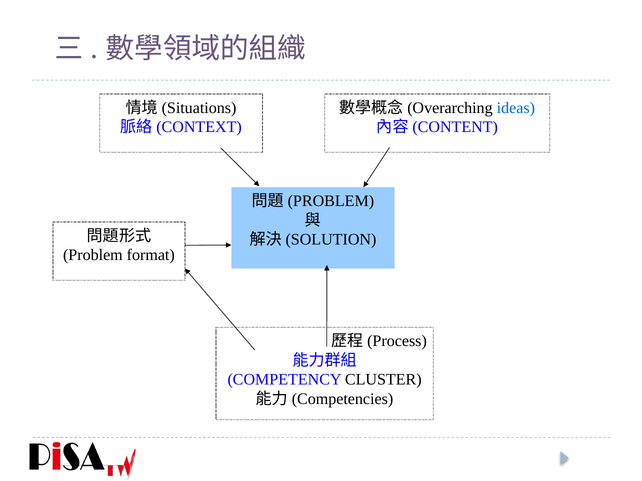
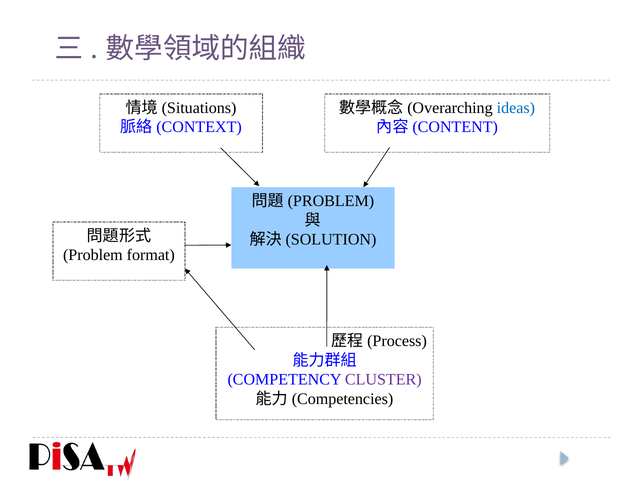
CLUSTER colour: black -> purple
